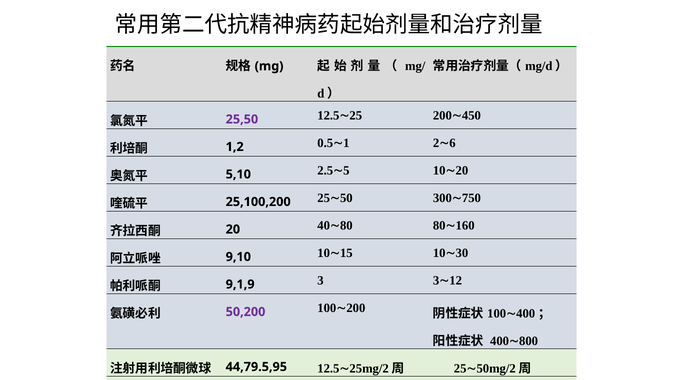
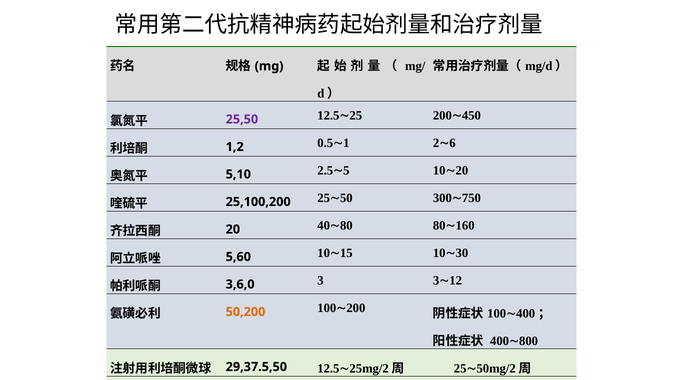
9,10: 9,10 -> 5,60
9,1,9: 9,1,9 -> 3,6,0
50,200 colour: purple -> orange
44,79.5,95: 44,79.5,95 -> 29,37.5,50
